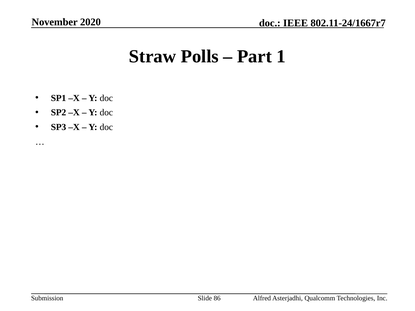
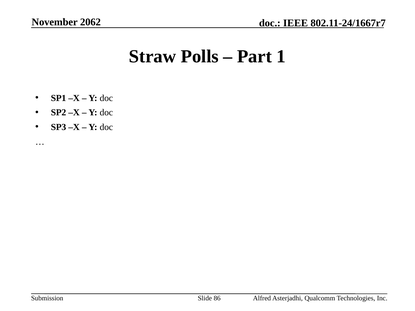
2020: 2020 -> 2062
